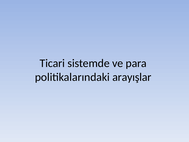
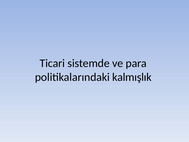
arayışlar: arayışlar -> kalmışlık
